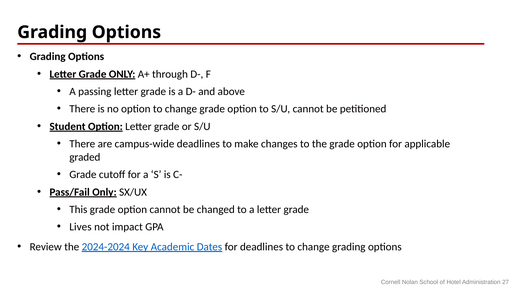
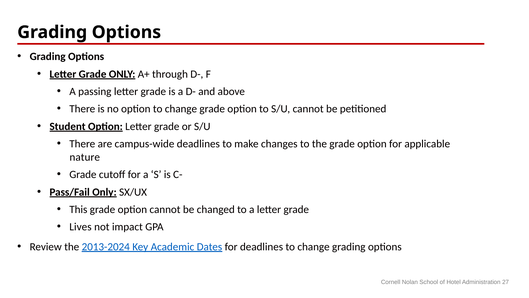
graded: graded -> nature
2024-2024: 2024-2024 -> 2013-2024
